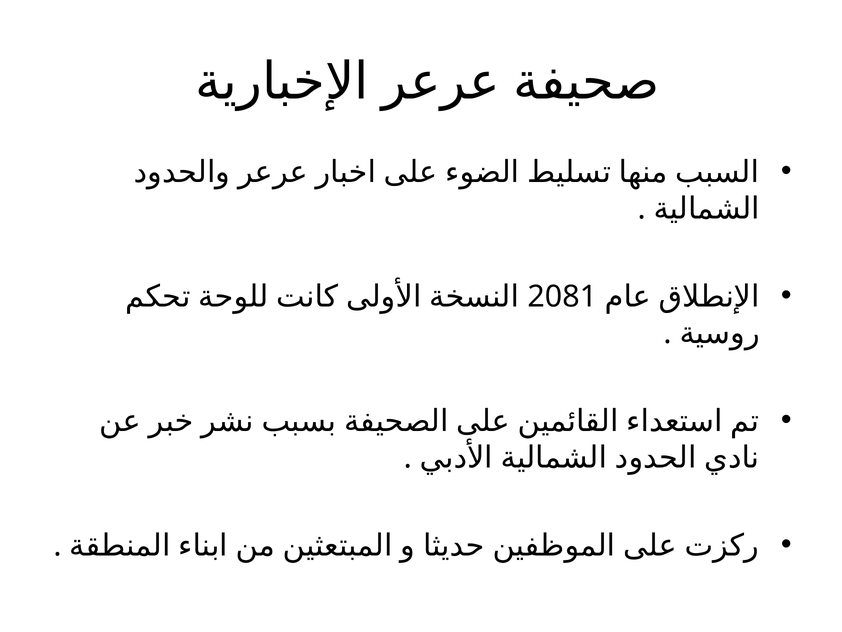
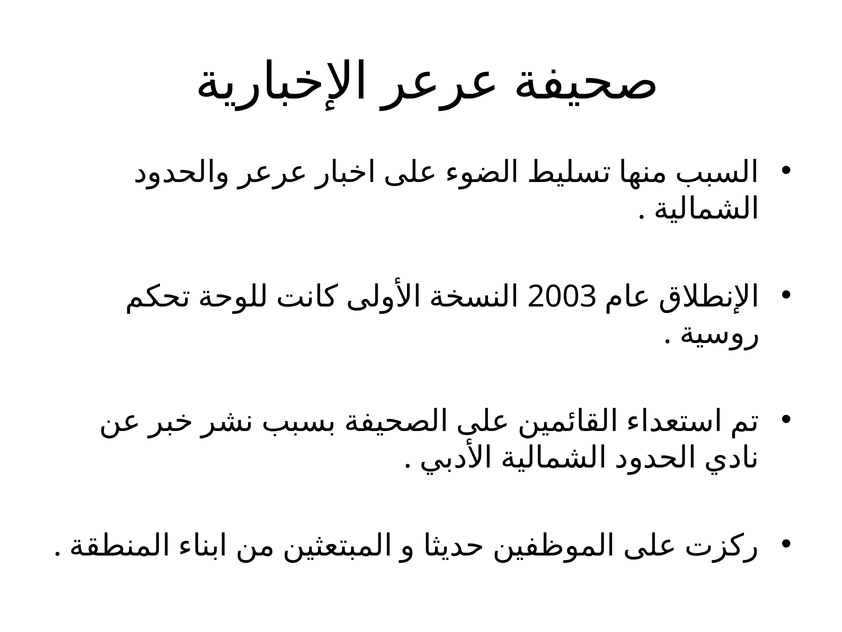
2081: 2081 -> 2003
